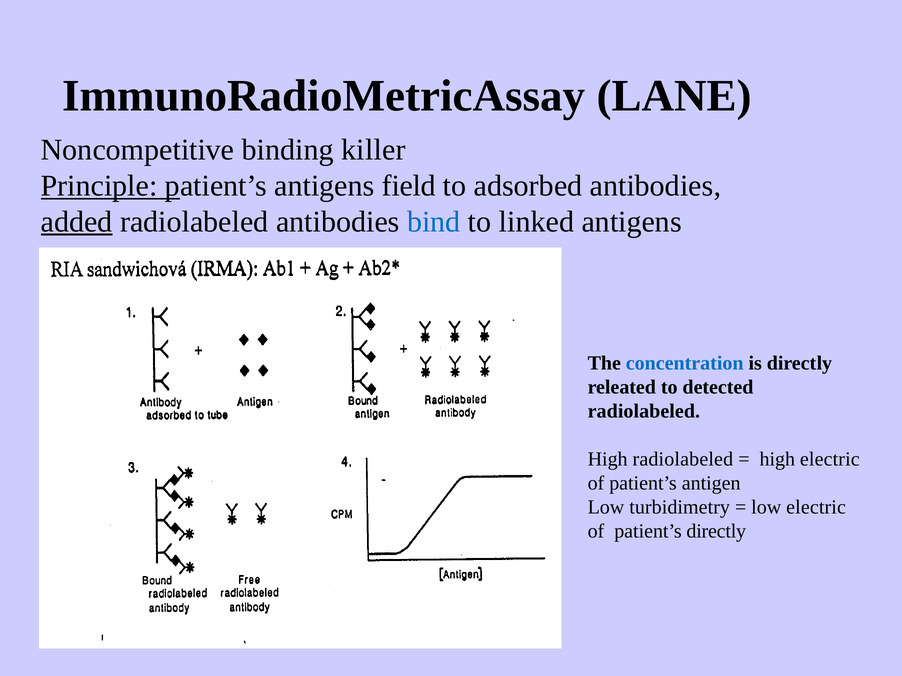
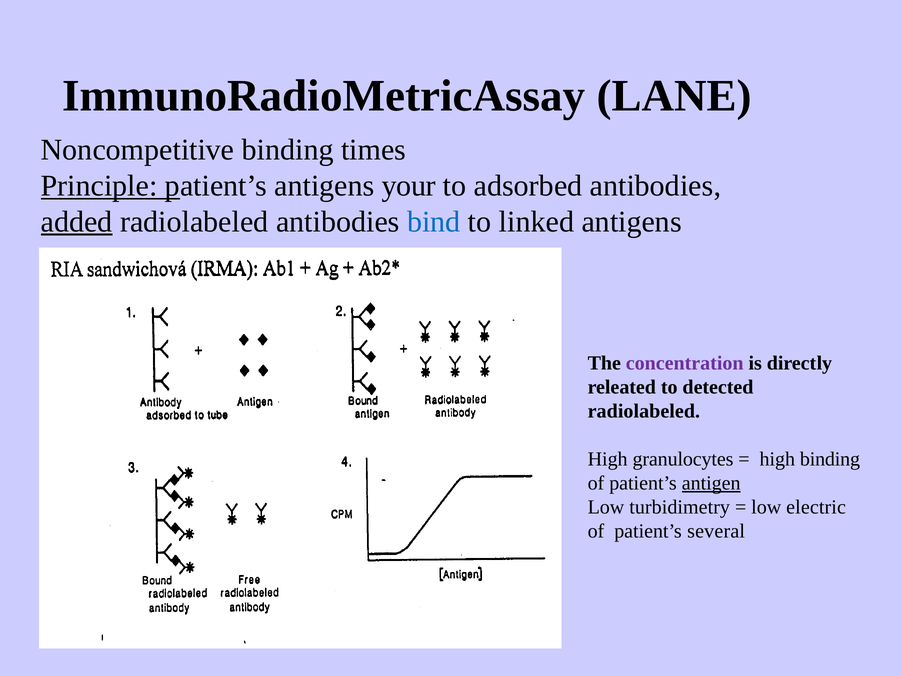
killer: killer -> times
field: field -> your
concentration colour: blue -> purple
High radiolabeled: radiolabeled -> granulocytes
high electric: electric -> binding
antigen underline: none -> present
patient’s directly: directly -> several
